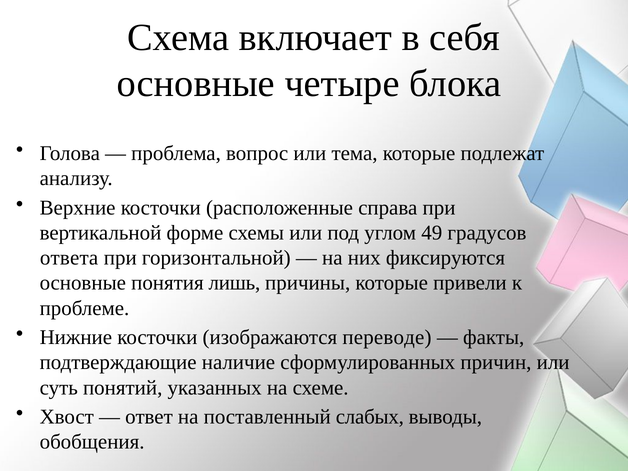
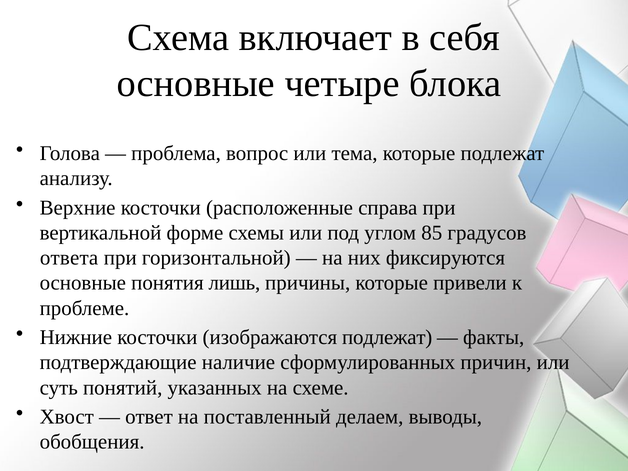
49: 49 -> 85
изображаются переводе: переводе -> подлежат
слабых: слабых -> делаем
